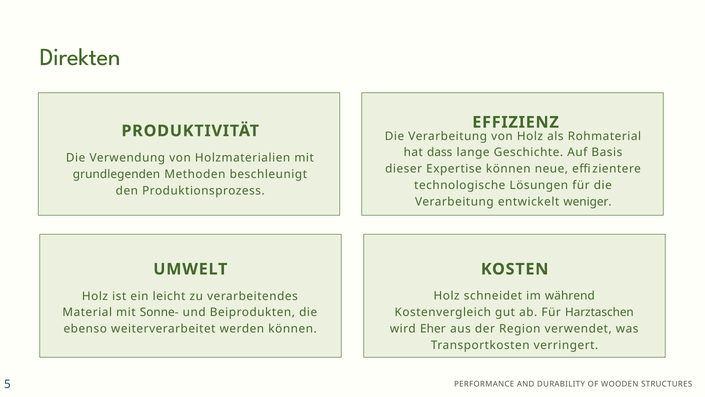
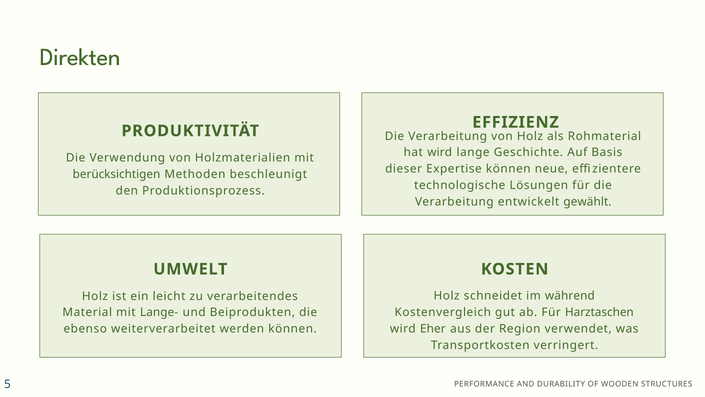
hat dass: dass -> wird
grundlegenden: grundlegenden -> berücksichtigen
weniger: weniger -> gewählt
Sonne-: Sonne- -> Lange-
